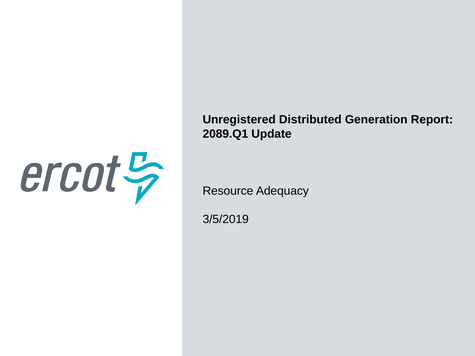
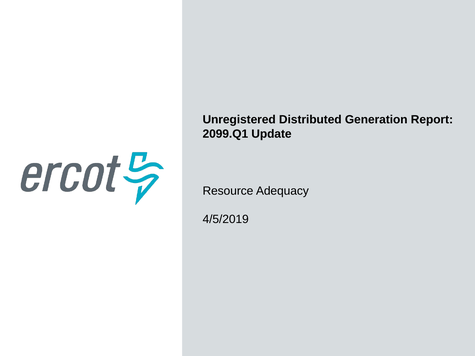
2089.Q1: 2089.Q1 -> 2099.Q1
3/5/2019: 3/5/2019 -> 4/5/2019
